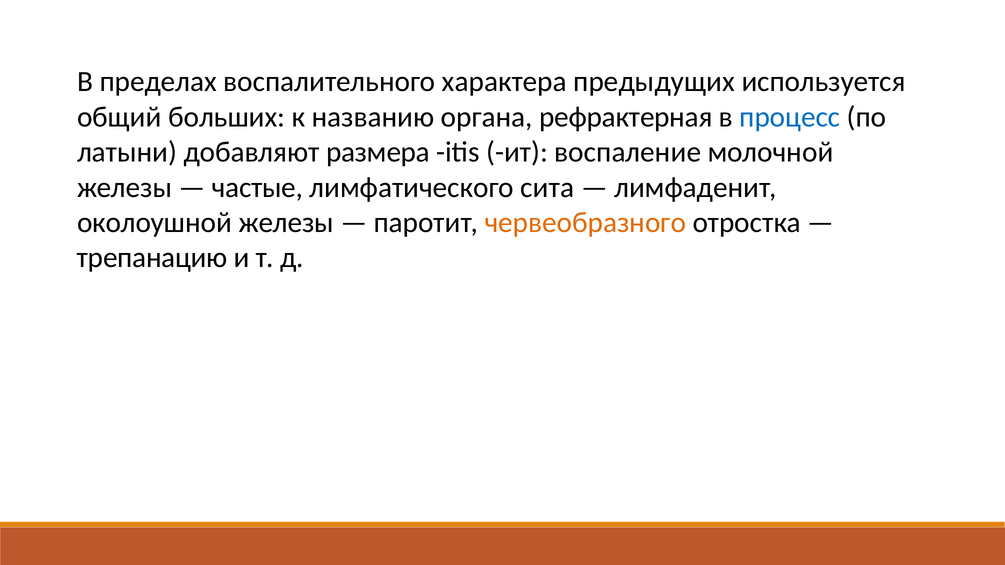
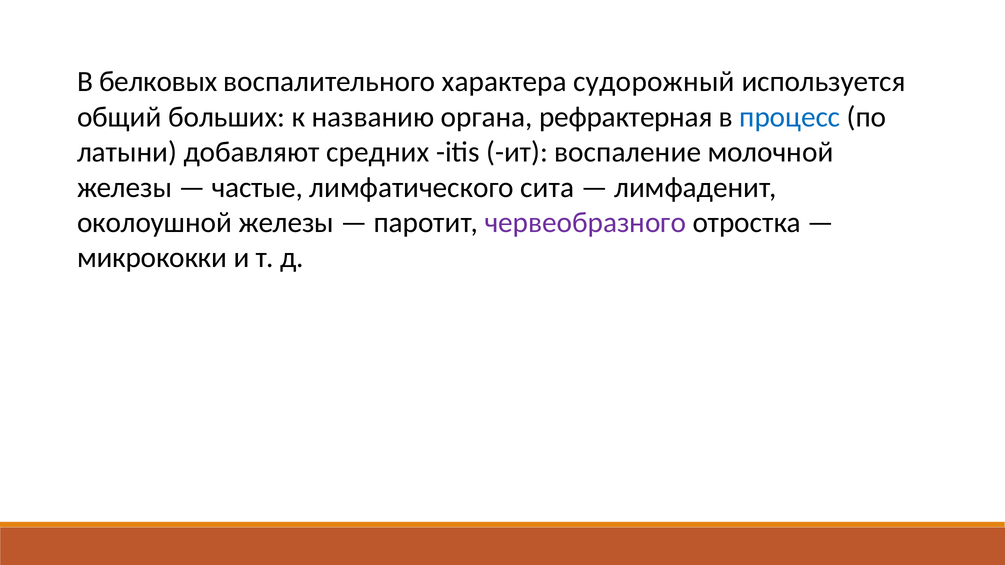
пределах: пределах -> белковых
предыдущих: предыдущих -> судорожный
размера: размера -> средних
червеобразного colour: orange -> purple
трепанацию: трепанацию -> микрококки
